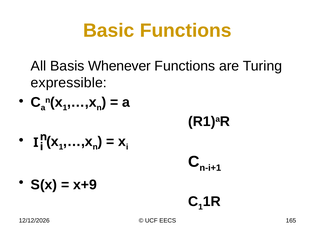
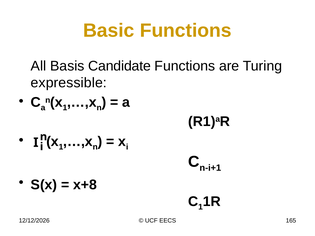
Whenever: Whenever -> Candidate
x+9: x+9 -> x+8
